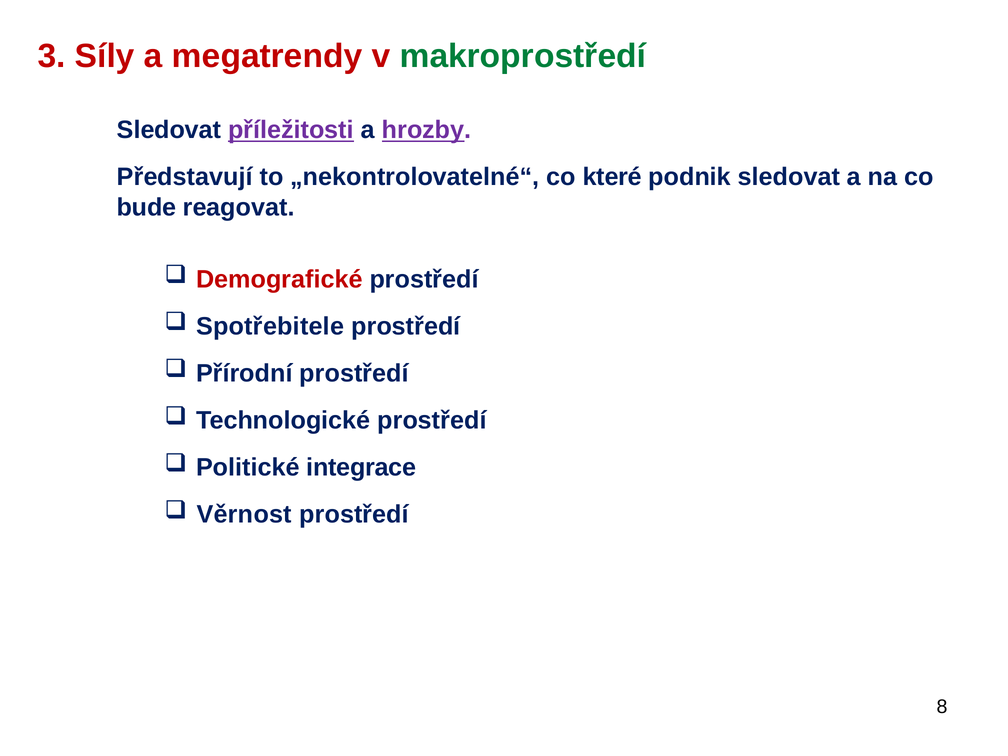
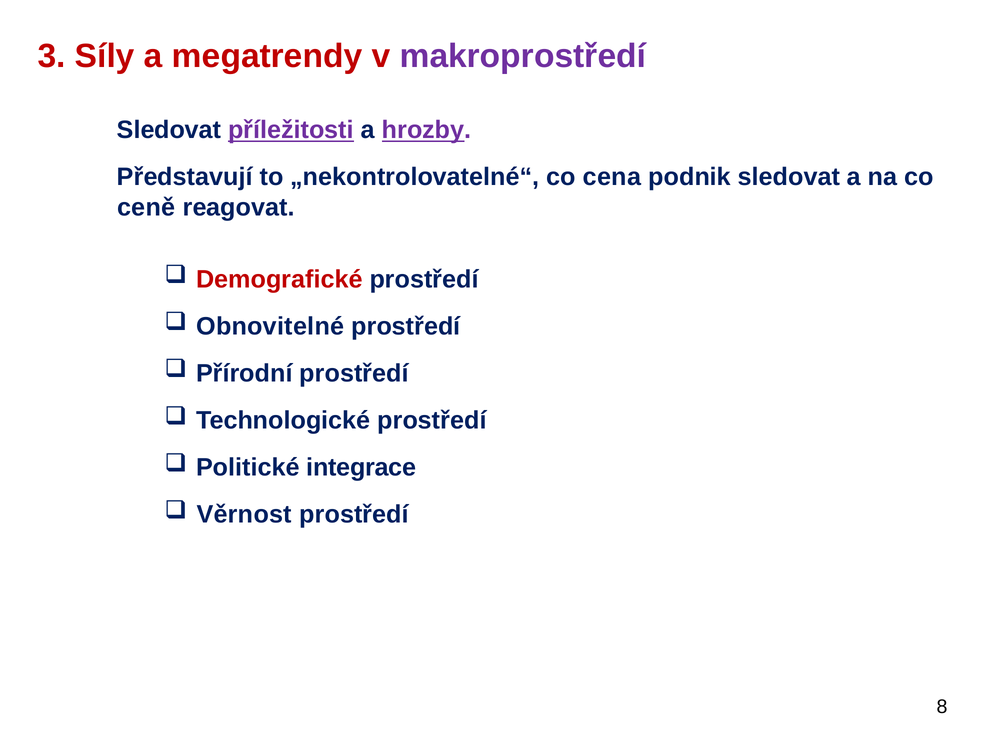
makroprostředí colour: green -> purple
které: které -> cena
bude: bude -> ceně
Spotřebitele: Spotřebitele -> Obnovitelné
